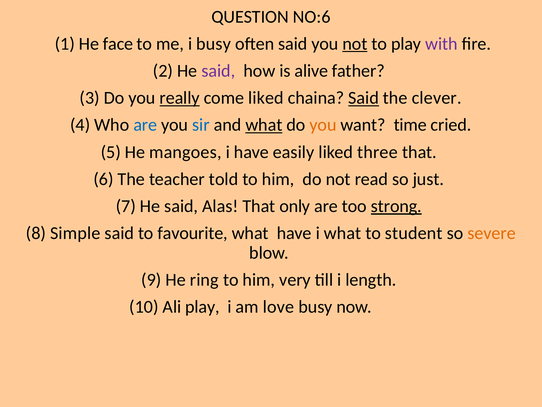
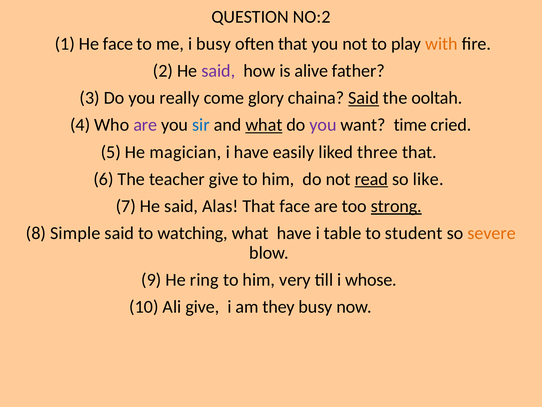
NO:6: NO:6 -> NO:2
often said: said -> that
not at (355, 44) underline: present -> none
with colour: purple -> orange
really underline: present -> none
come liked: liked -> glory
clever: clever -> ooltah
are at (145, 125) colour: blue -> purple
you at (323, 125) colour: orange -> purple
mangoes: mangoes -> magician
teacher told: told -> give
read underline: none -> present
just: just -> like
That only: only -> face
favourite: favourite -> watching
i what: what -> table
length: length -> whose
Ali play: play -> give
love: love -> they
